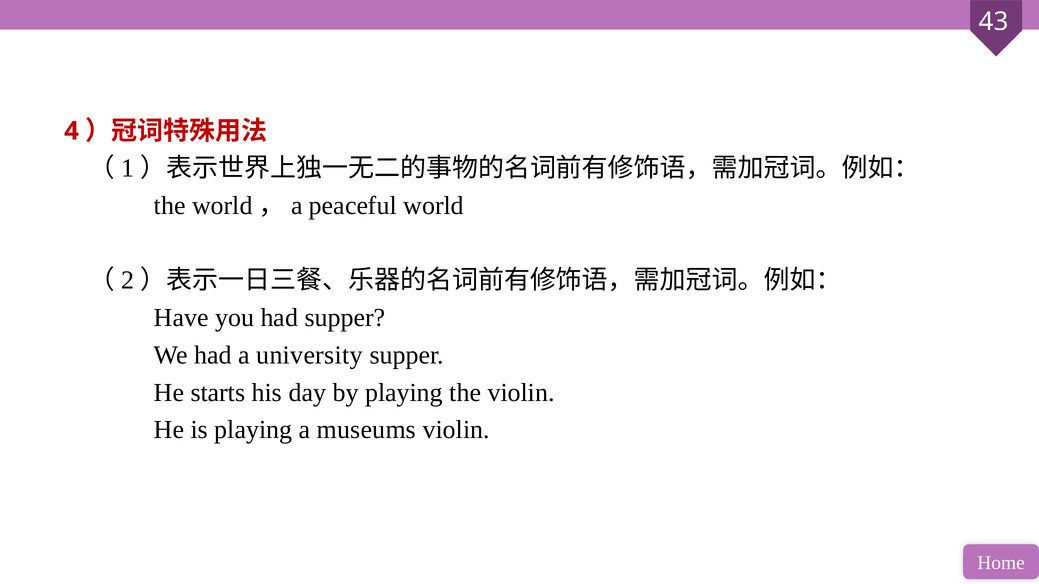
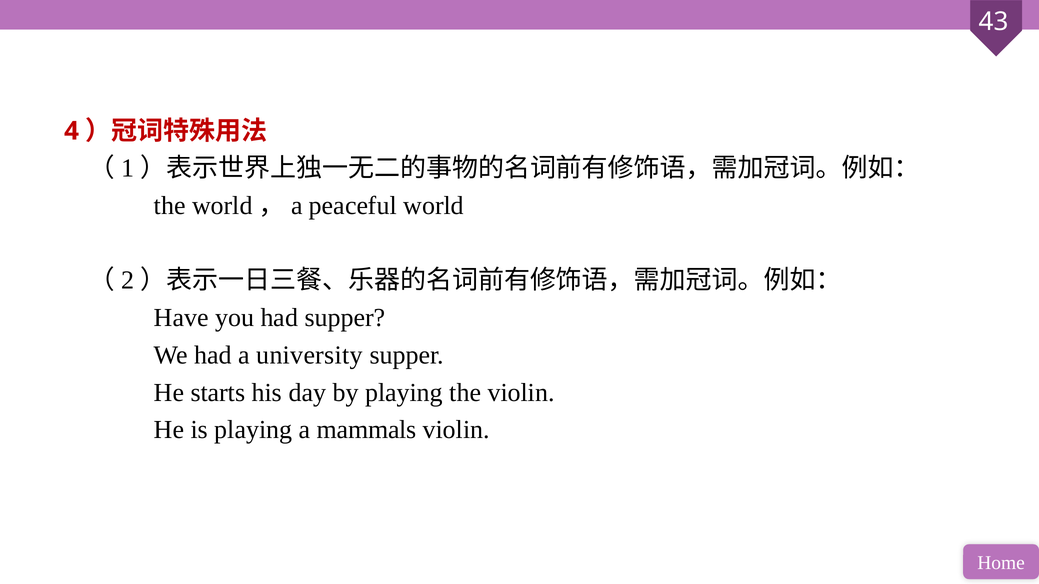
museums: museums -> mammals
